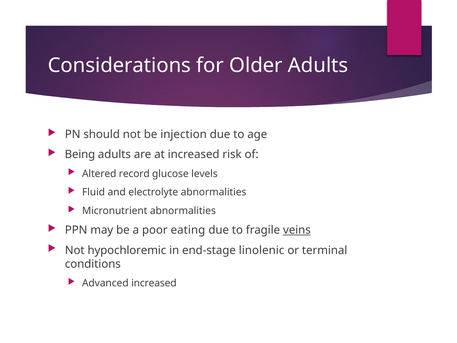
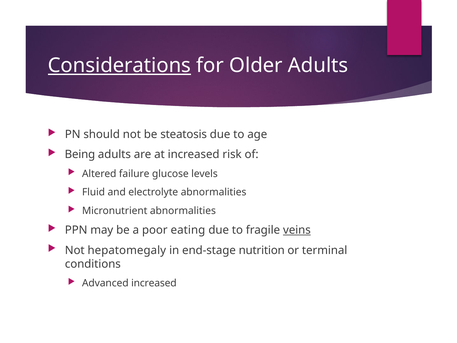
Considerations underline: none -> present
injection: injection -> steatosis
record: record -> failure
hypochloremic: hypochloremic -> hepatomegaly
linolenic: linolenic -> nutrition
